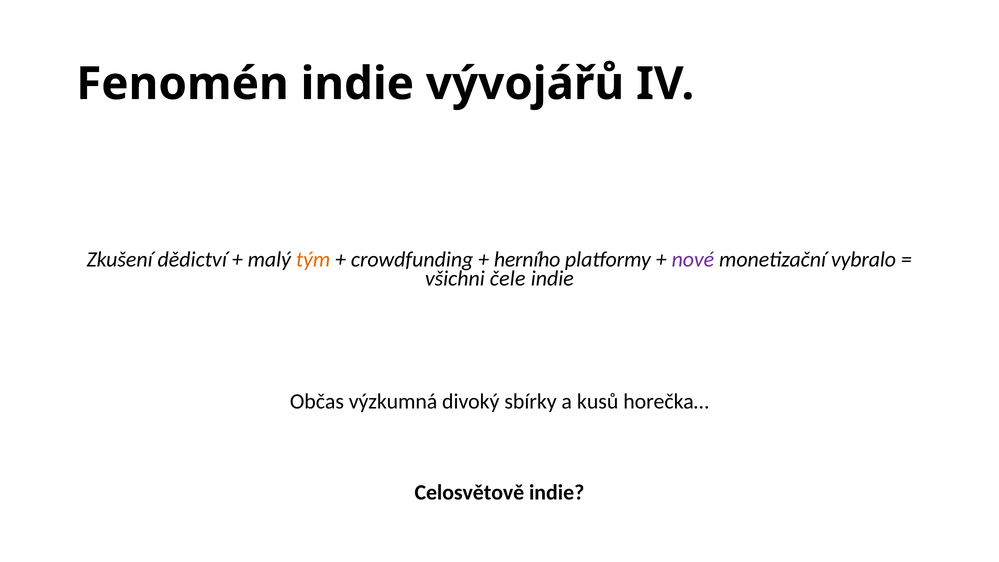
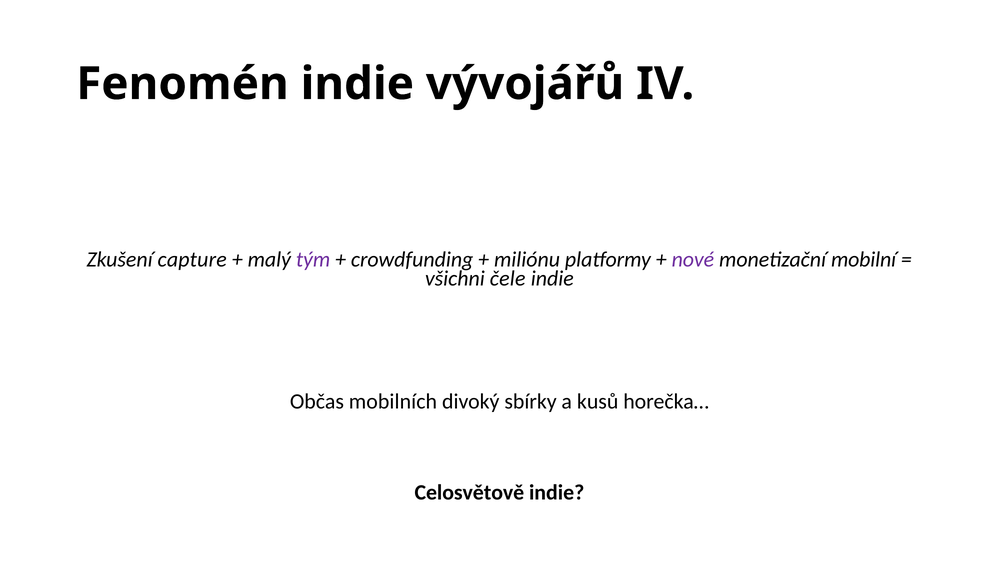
dědictví: dědictví -> capture
tým colour: orange -> purple
herního: herního -> miliónu
vybralo: vybralo -> mobilní
výzkumná: výzkumná -> mobilních
